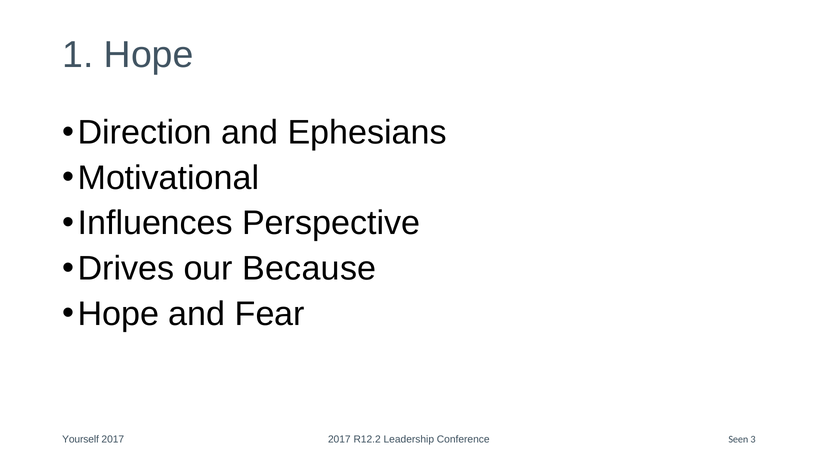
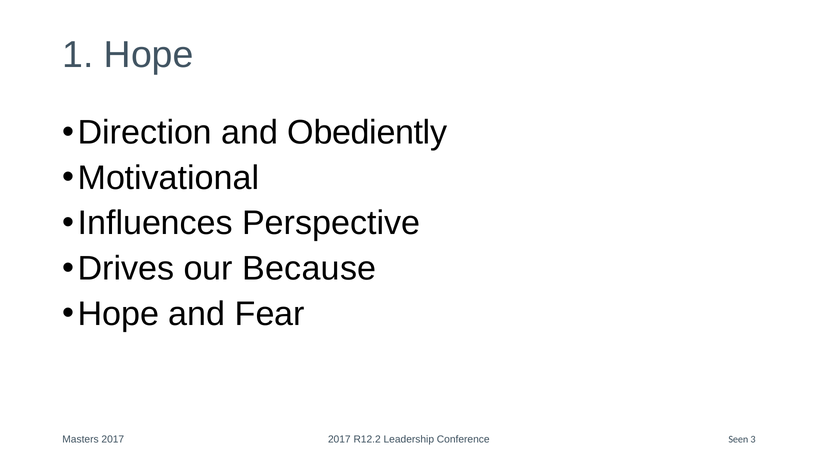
Ephesians: Ephesians -> Obediently
Yourself: Yourself -> Masters
